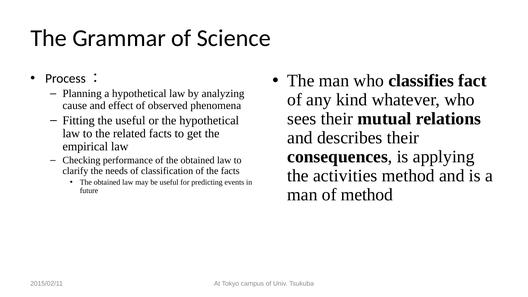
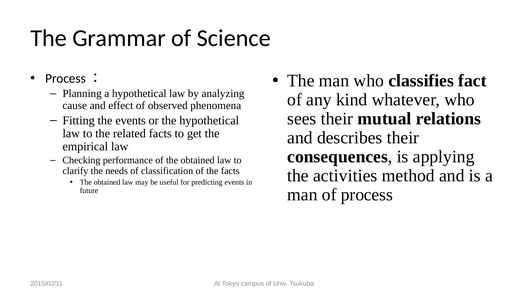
the useful: useful -> events
of method: method -> process
